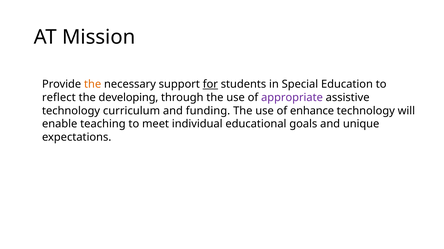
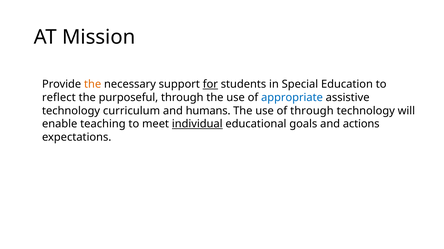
developing: developing -> purposeful
appropriate colour: purple -> blue
funding: funding -> humans
of enhance: enhance -> through
individual underline: none -> present
unique: unique -> actions
